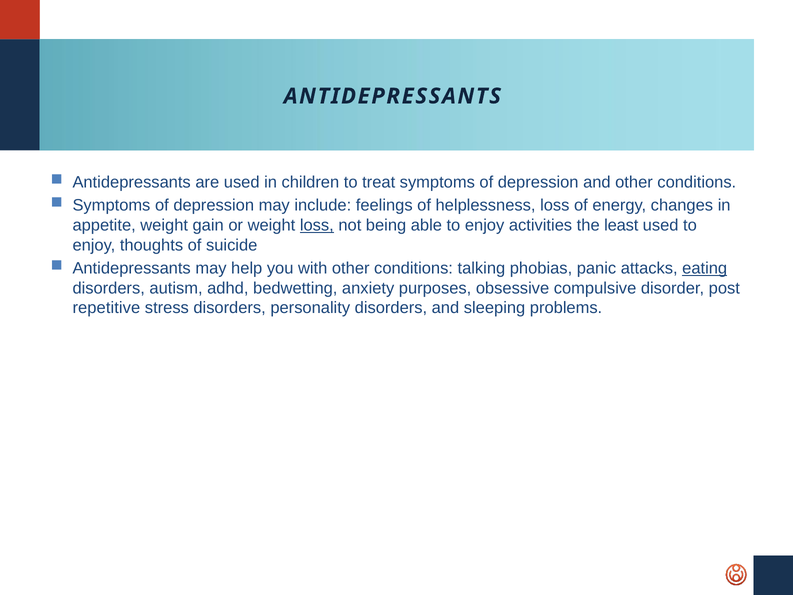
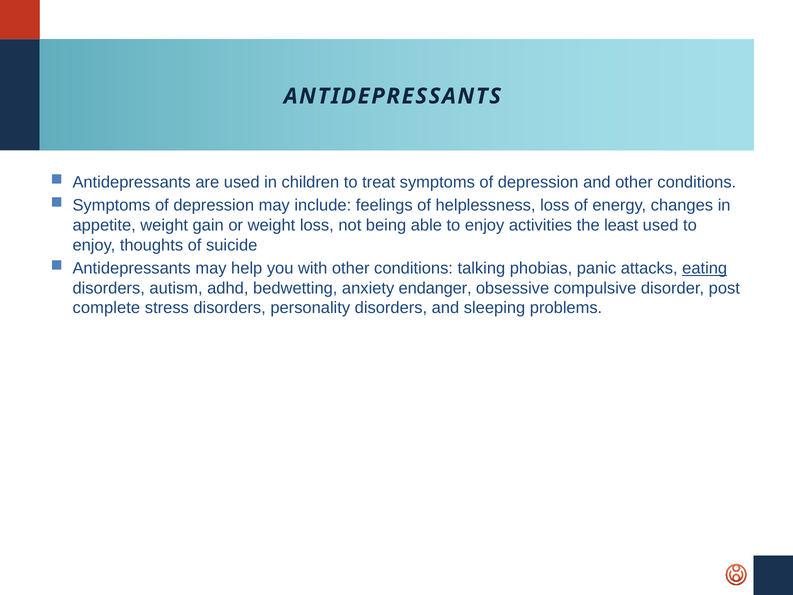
loss at (317, 225) underline: present -> none
purposes: purposes -> endanger
repetitive: repetitive -> complete
